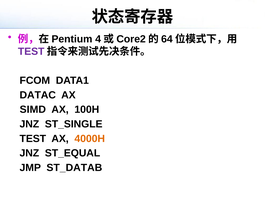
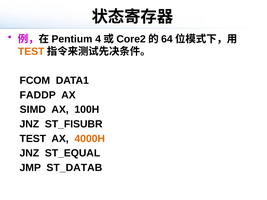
TEST at (31, 51) colour: purple -> orange
DATAC: DATAC -> FADDP
ST_SINGLE: ST_SINGLE -> ST_FISUBR
